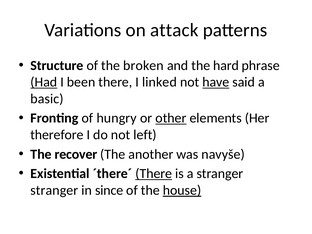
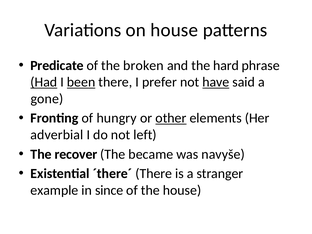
on attack: attack -> house
Structure: Structure -> Predicate
been underline: none -> present
linked: linked -> prefer
basic: basic -> gone
therefore: therefore -> adverbial
another: another -> became
There at (154, 174) underline: present -> none
stranger at (54, 190): stranger -> example
house at (182, 190) underline: present -> none
